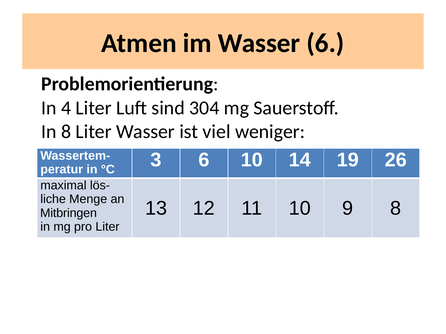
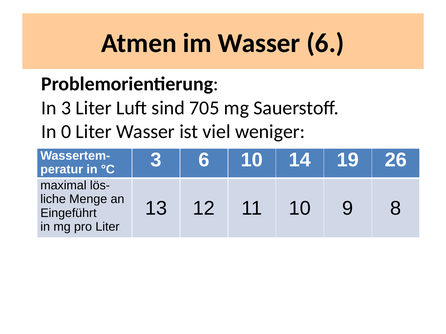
In 4: 4 -> 3
304: 304 -> 705
In 8: 8 -> 0
Mitbringen: Mitbringen -> Eingeführt
